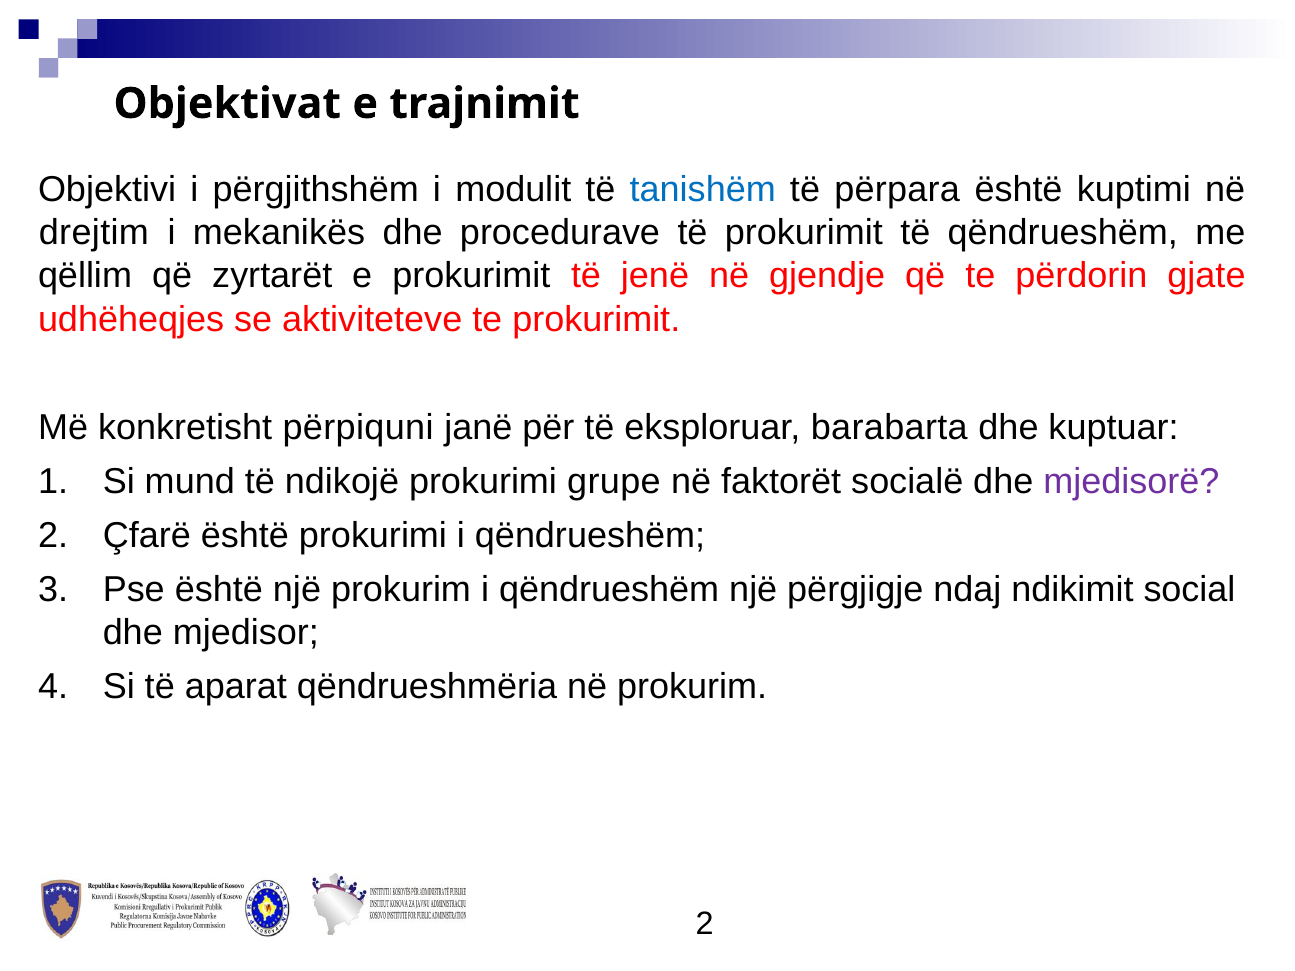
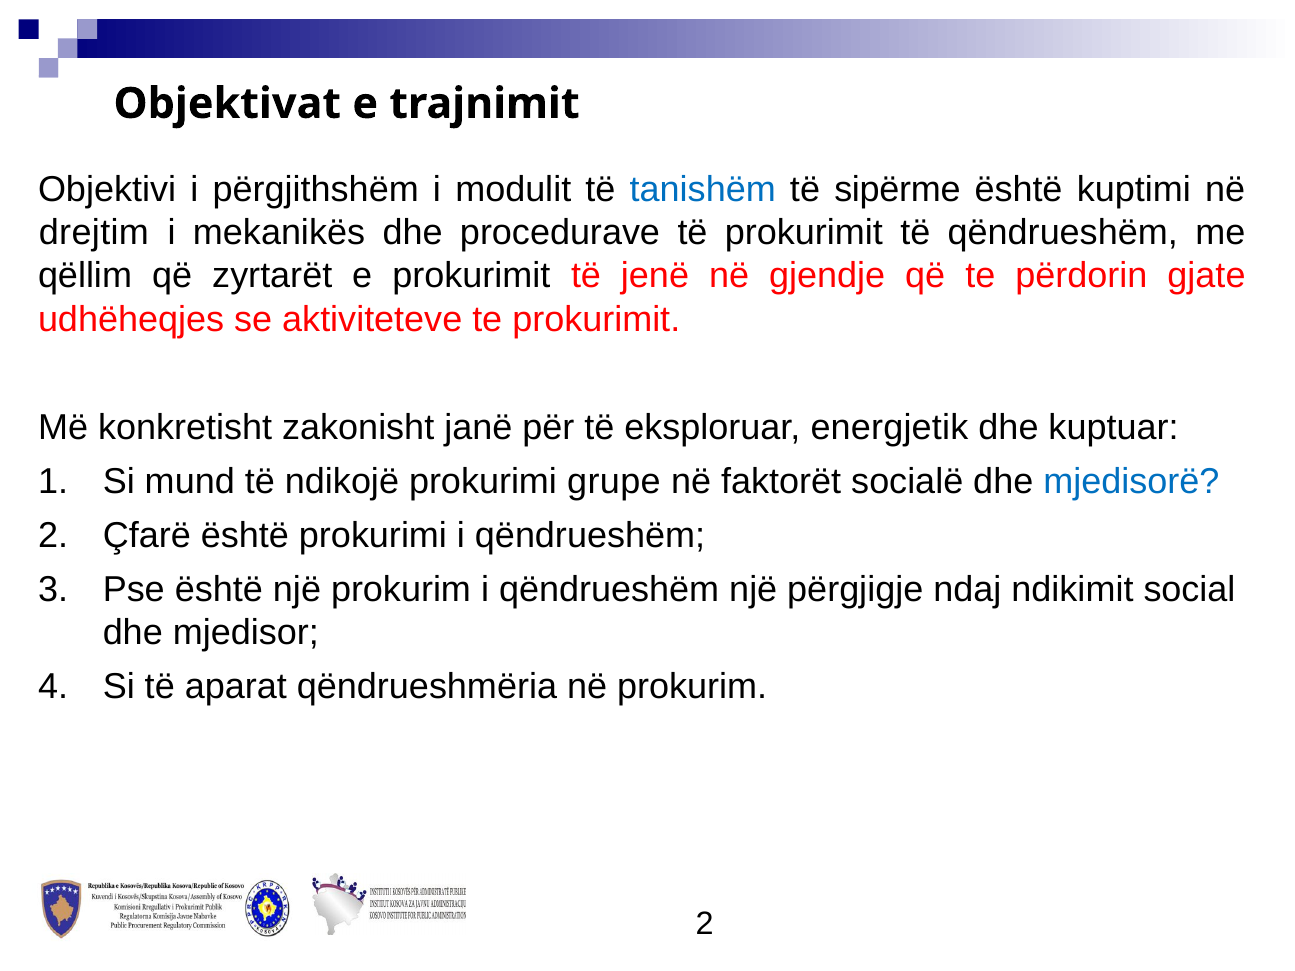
përpara: përpara -> sipërme
përpiquni: përpiquni -> zakonisht
barabarta: barabarta -> energjetik
mjedisorë colour: purple -> blue
